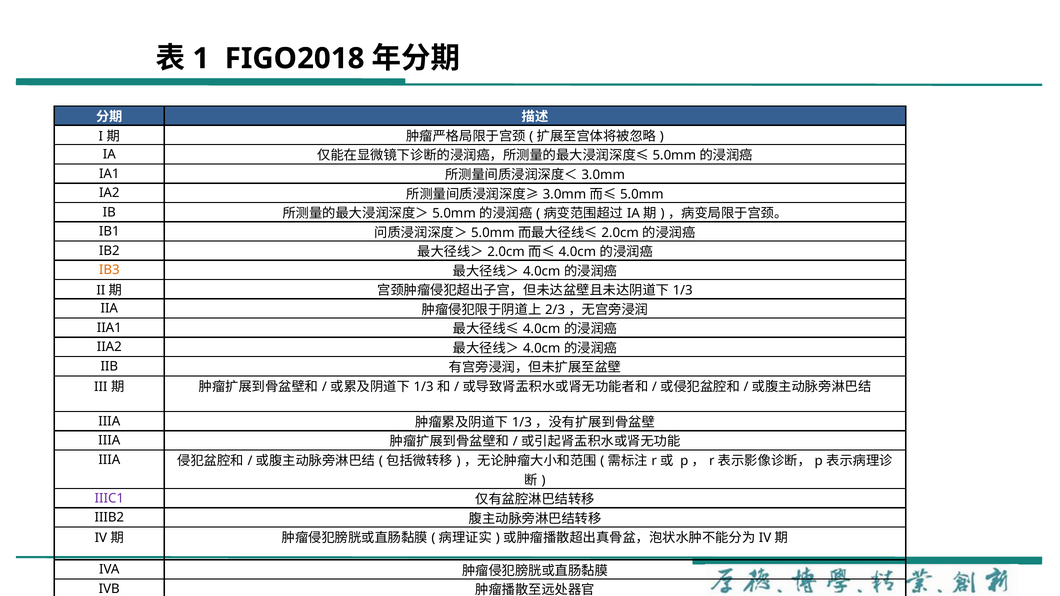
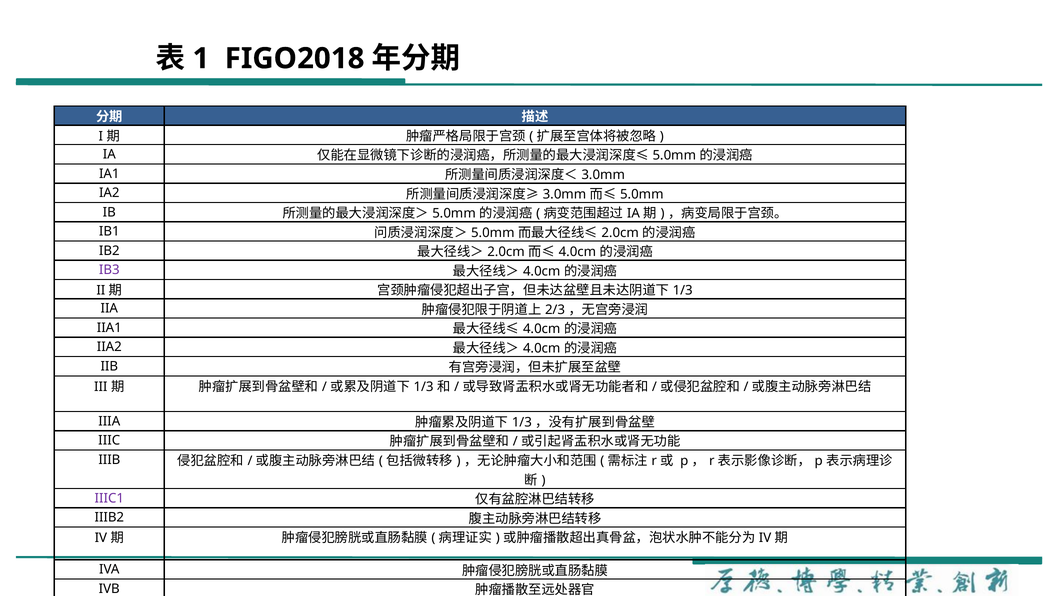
IB3 colour: orange -> purple
IIIA at (109, 441): IIIA -> IIIC
IIIA at (109, 460): IIIA -> IIIB
